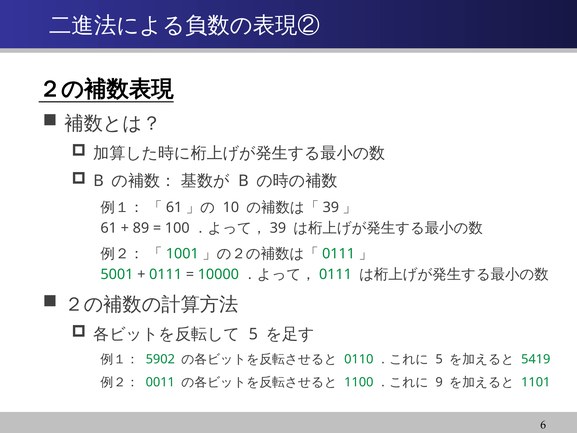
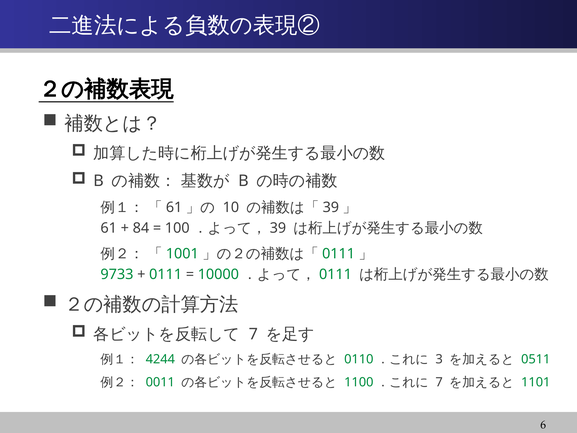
89: 89 -> 84
5001: 5001 -> 9733
5 at (253, 334): 5 -> 7
5902: 5902 -> 4244
5 at (439, 359): 5 -> 3
5419: 5419 -> 0511
9 at (439, 382): 9 -> 7
